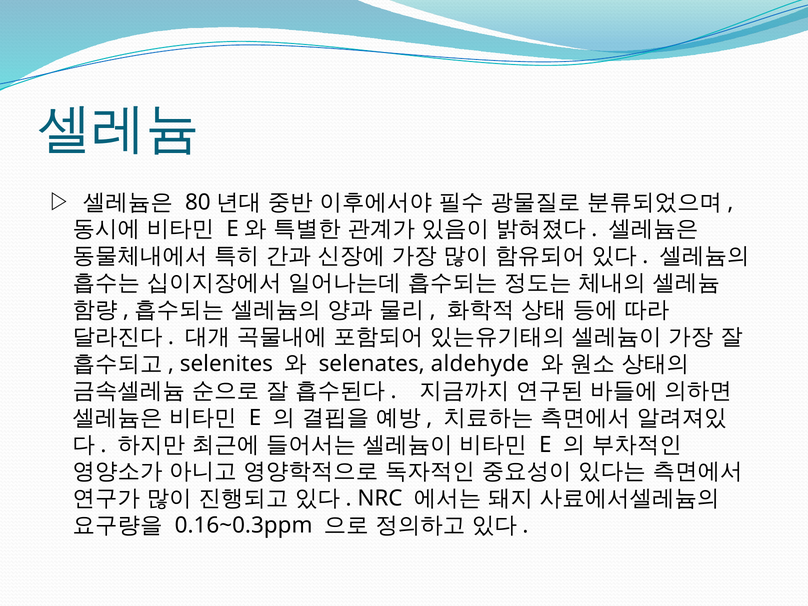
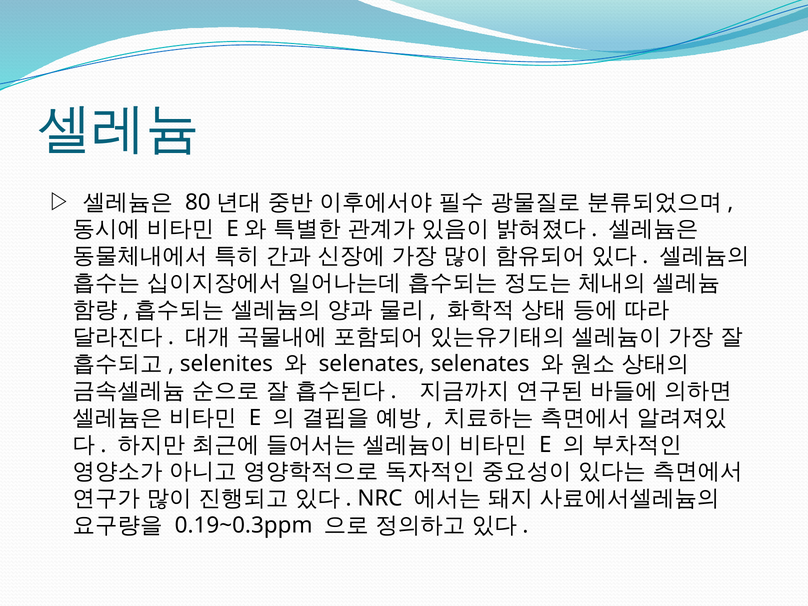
selenates aldehyde: aldehyde -> selenates
0.16~0.3ppm: 0.16~0.3ppm -> 0.19~0.3ppm
